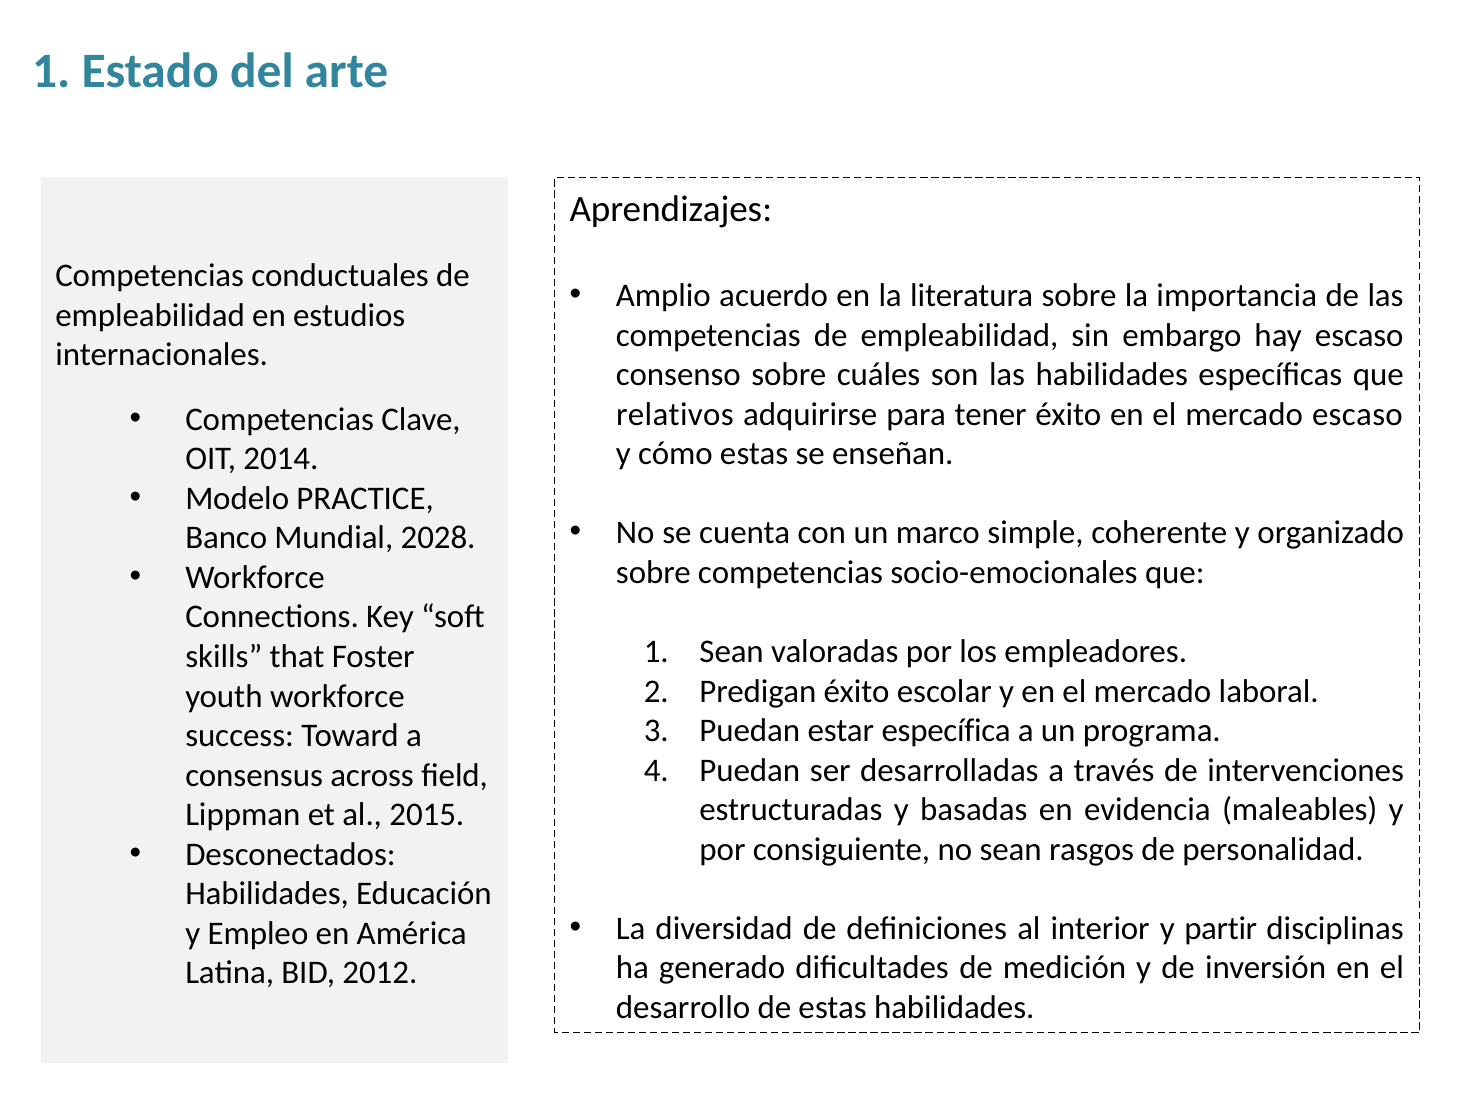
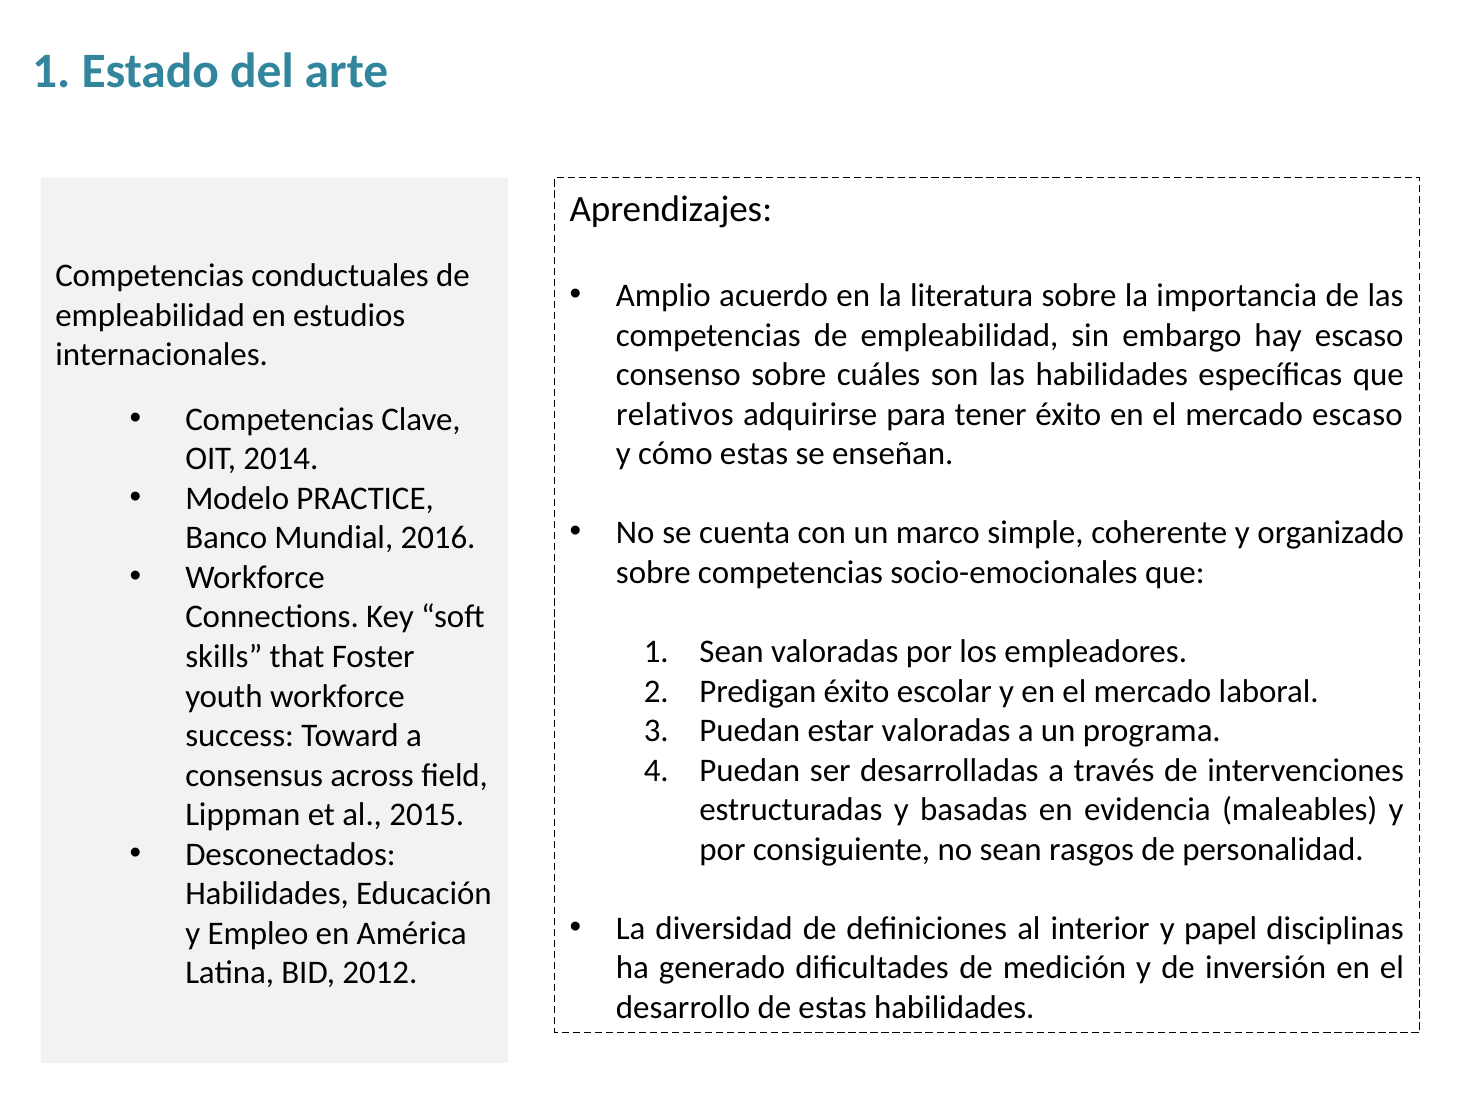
2028: 2028 -> 2016
estar específica: específica -> valoradas
partir: partir -> papel
